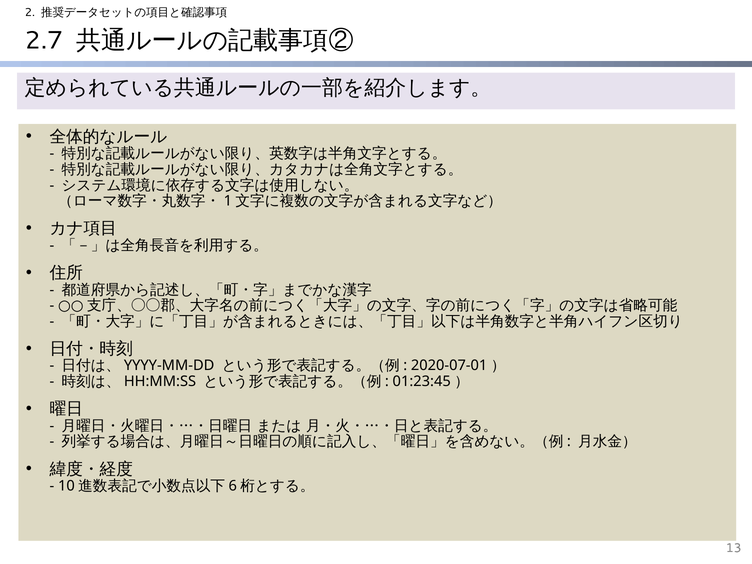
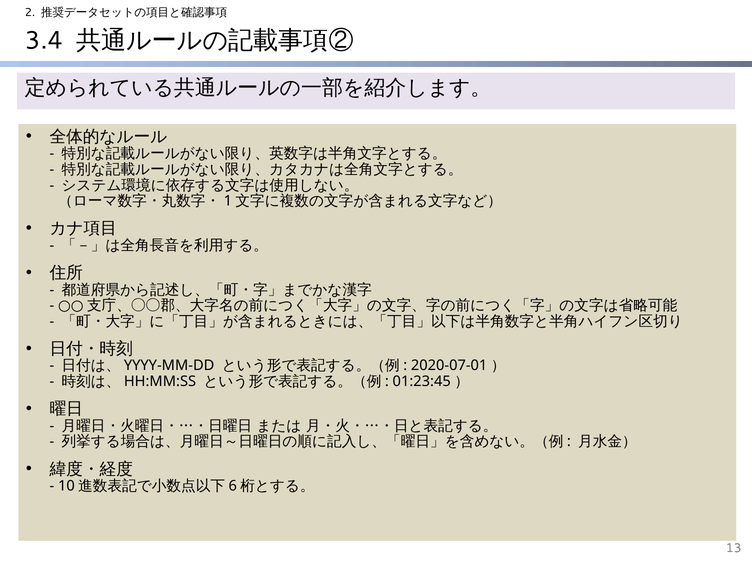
2.7: 2.7 -> 3.4
